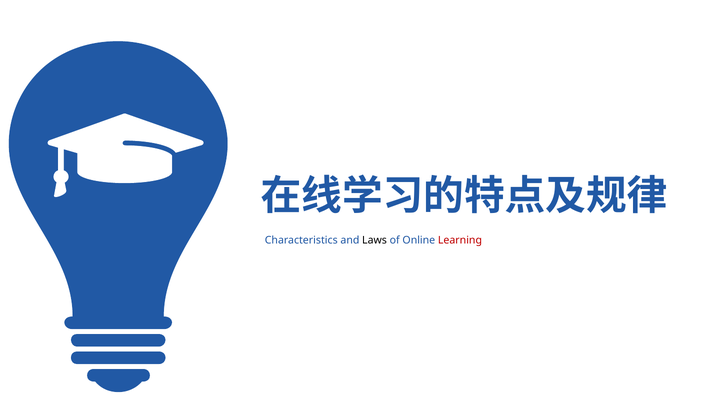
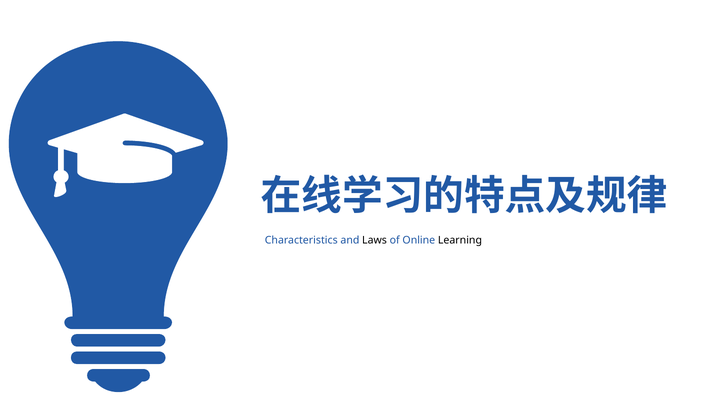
Learning colour: red -> black
